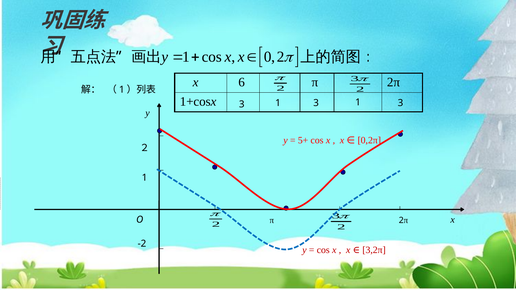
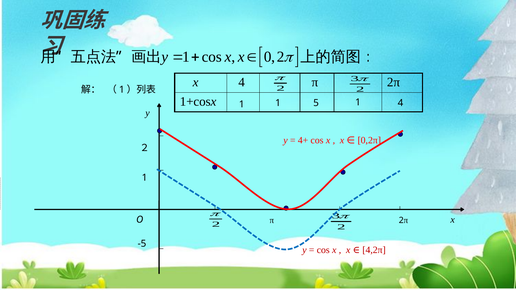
x 6: 6 -> 4
1+cosx 3: 3 -> 1
3 at (316, 103): 3 -> 5
3 at (400, 103): 3 -> 4
5+: 5+ -> 4+
-2: -2 -> -5
3,2π: 3,2π -> 4,2π
